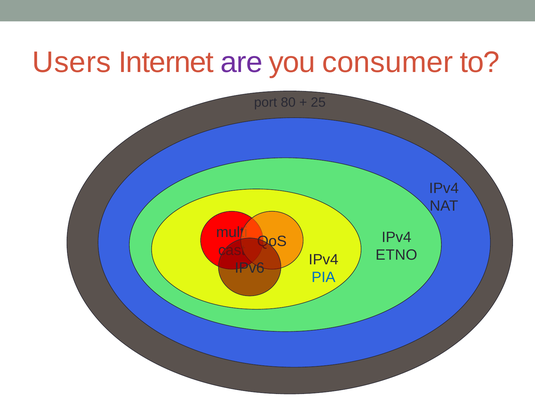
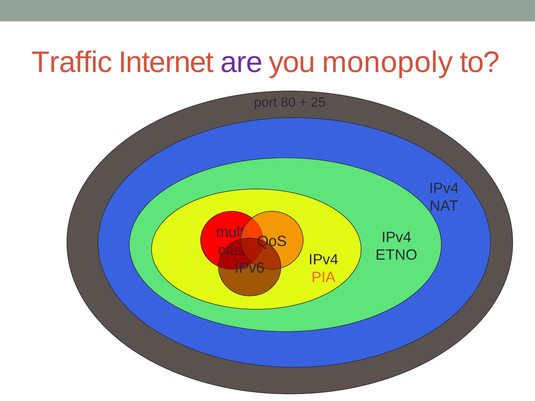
Users: Users -> Traffic
consumer: consumer -> monopoly
PIA colour: blue -> orange
